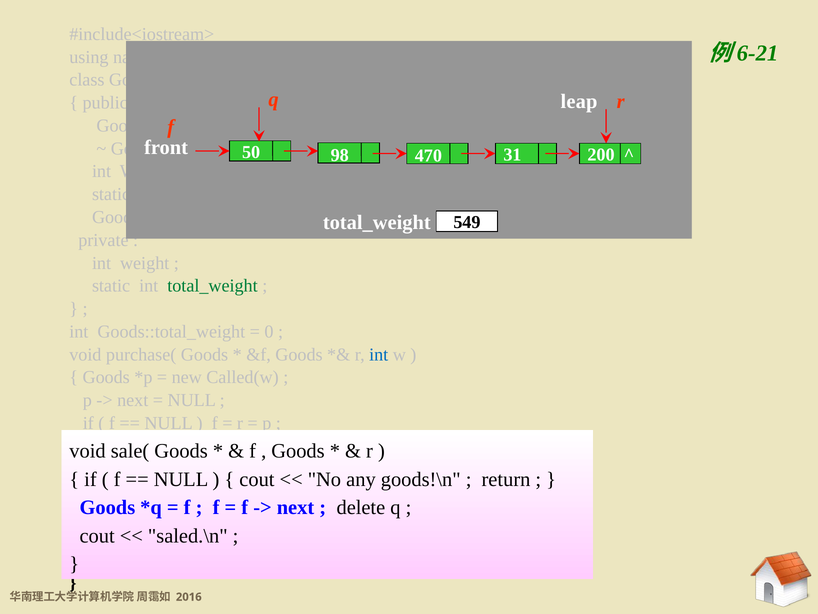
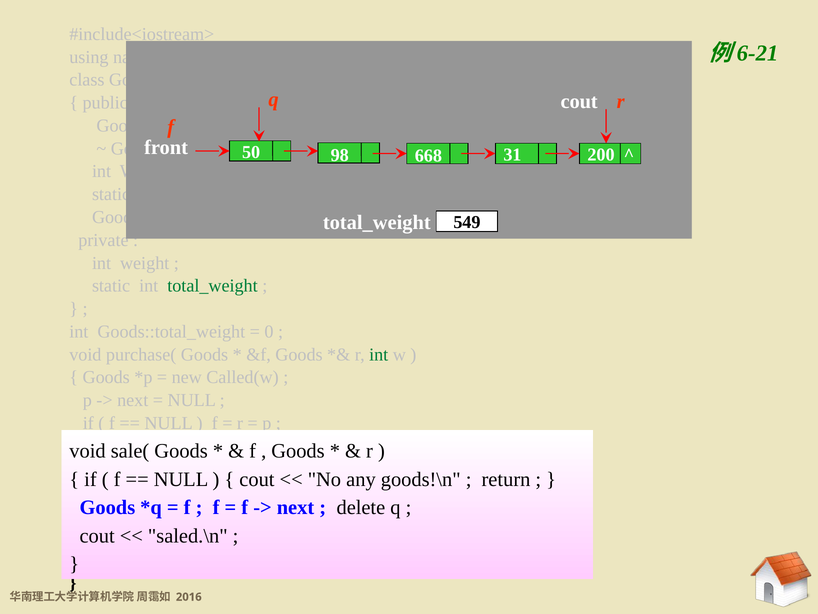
leap at (579, 101): leap -> cout
470: 470 -> 668
int at (379, 354) colour: blue -> green
